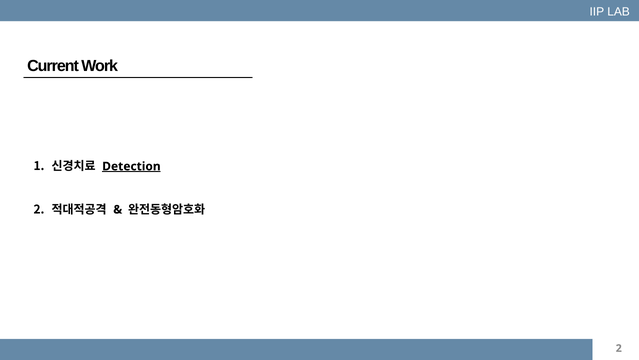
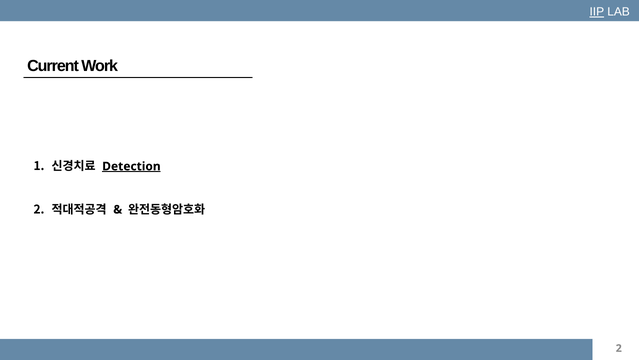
IIP underline: none -> present
